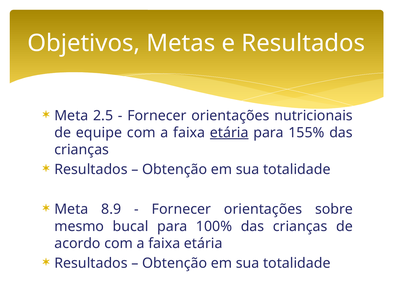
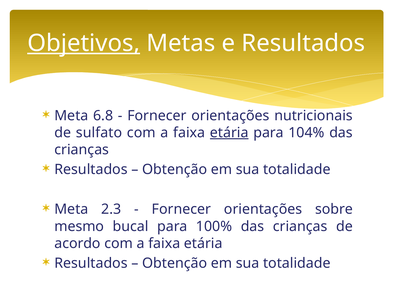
Objetivos underline: none -> present
2.5: 2.5 -> 6.8
equipe: equipe -> sulfato
155%: 155% -> 104%
8.9: 8.9 -> 2.3
